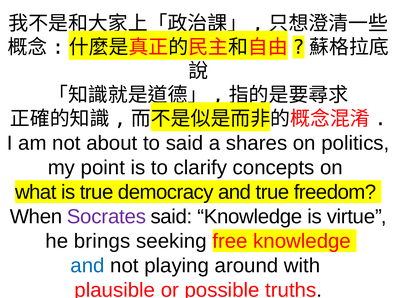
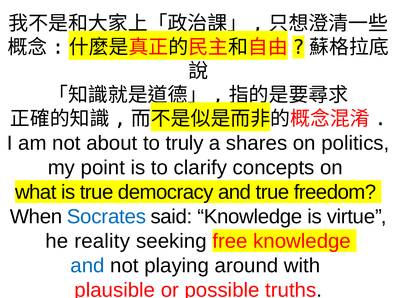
to said: said -> truly
Socrates colour: purple -> blue
brings: brings -> reality
